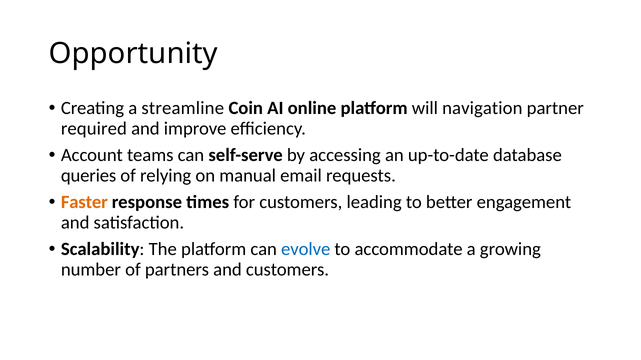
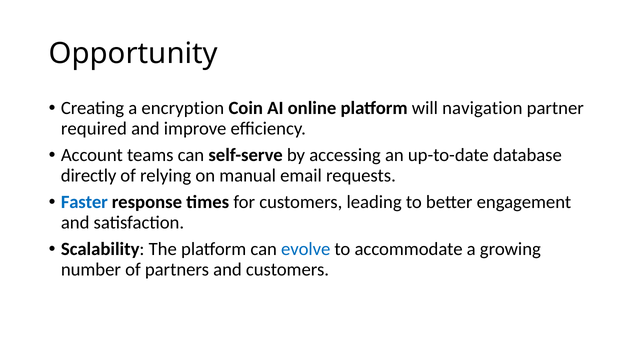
streamline: streamline -> encryption
queries: queries -> directly
Faster colour: orange -> blue
